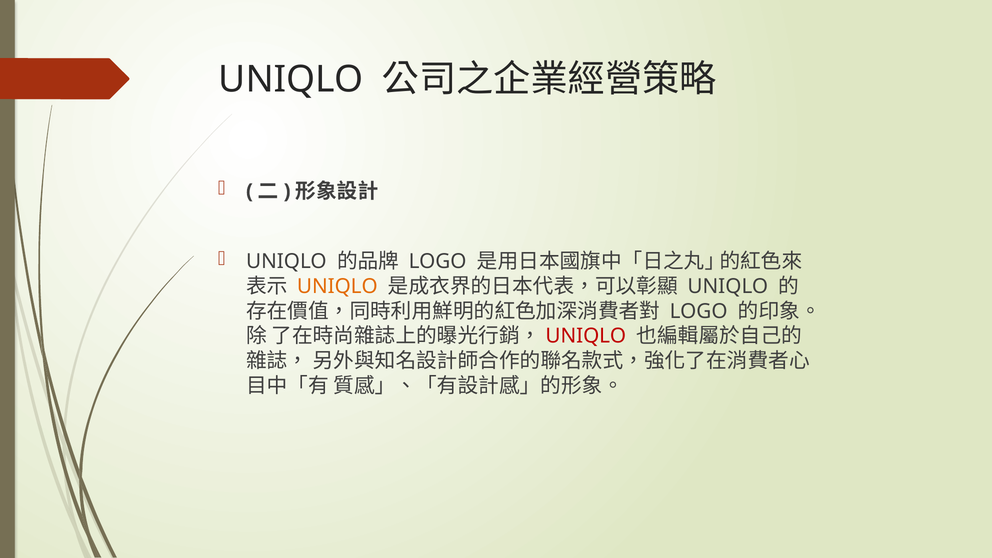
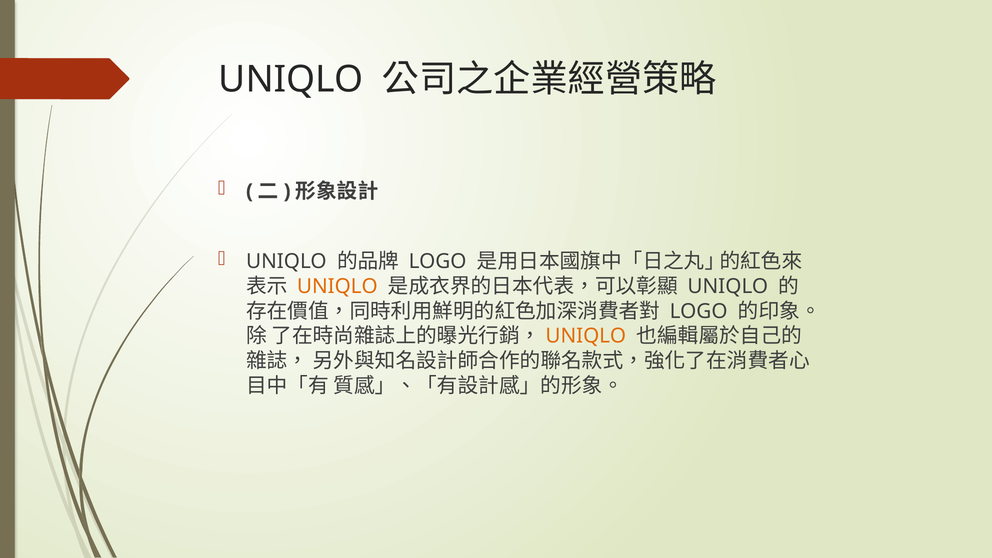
UNIQLO at (586, 336) colour: red -> orange
